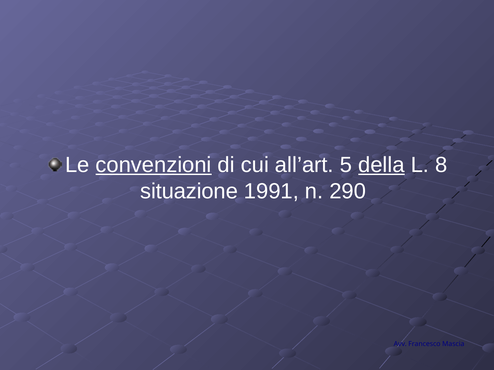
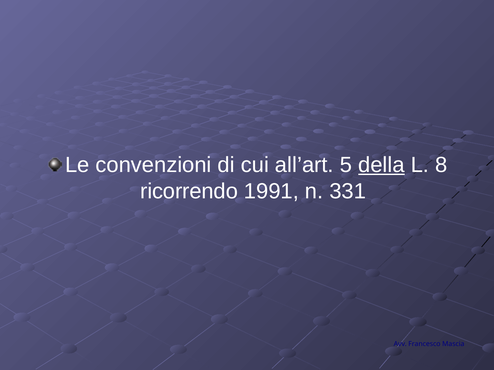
convenzioni underline: present -> none
situazione: situazione -> ricorrendo
290: 290 -> 331
